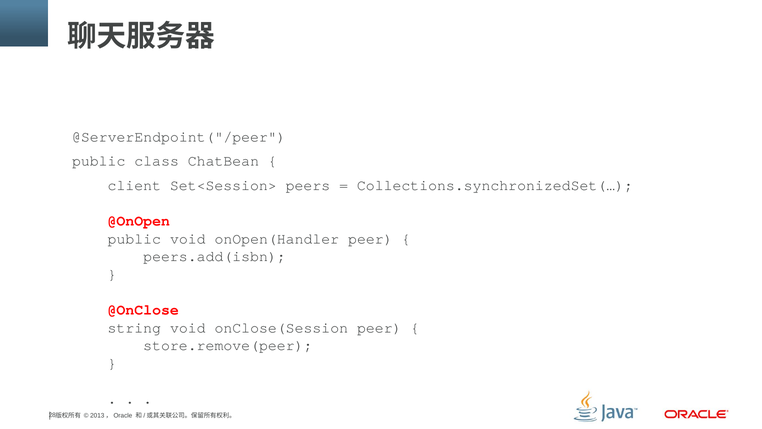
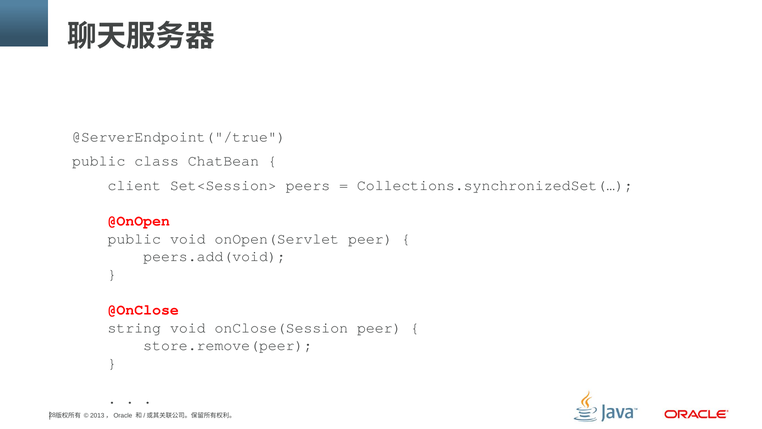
@ServerEndpoint("/peer: @ServerEndpoint("/peer -> @ServerEndpoint("/true
onOpen(Handler: onOpen(Handler -> onOpen(Servlet
peers.add(isbn: peers.add(isbn -> peers.add(void
